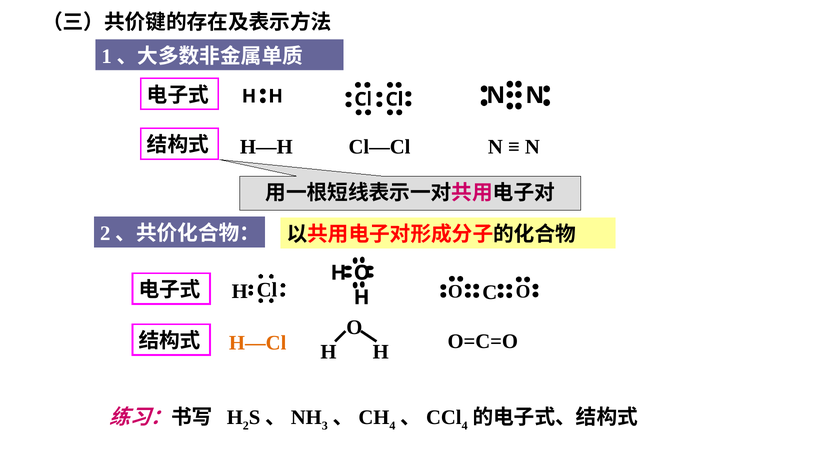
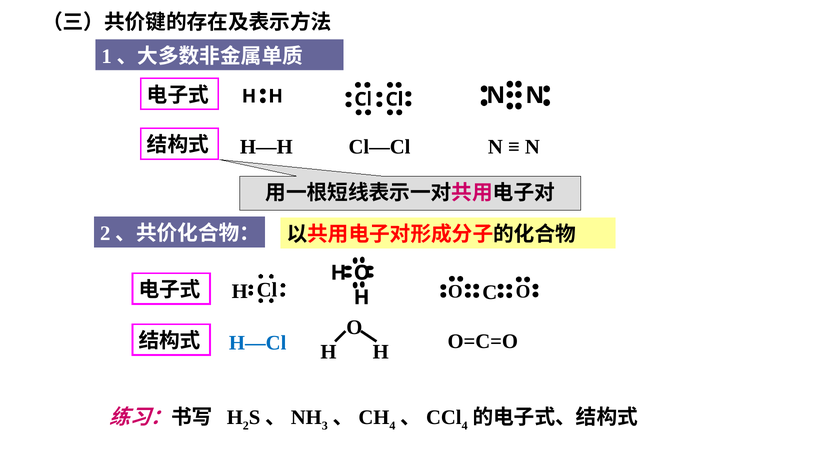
H—Cl colour: orange -> blue
